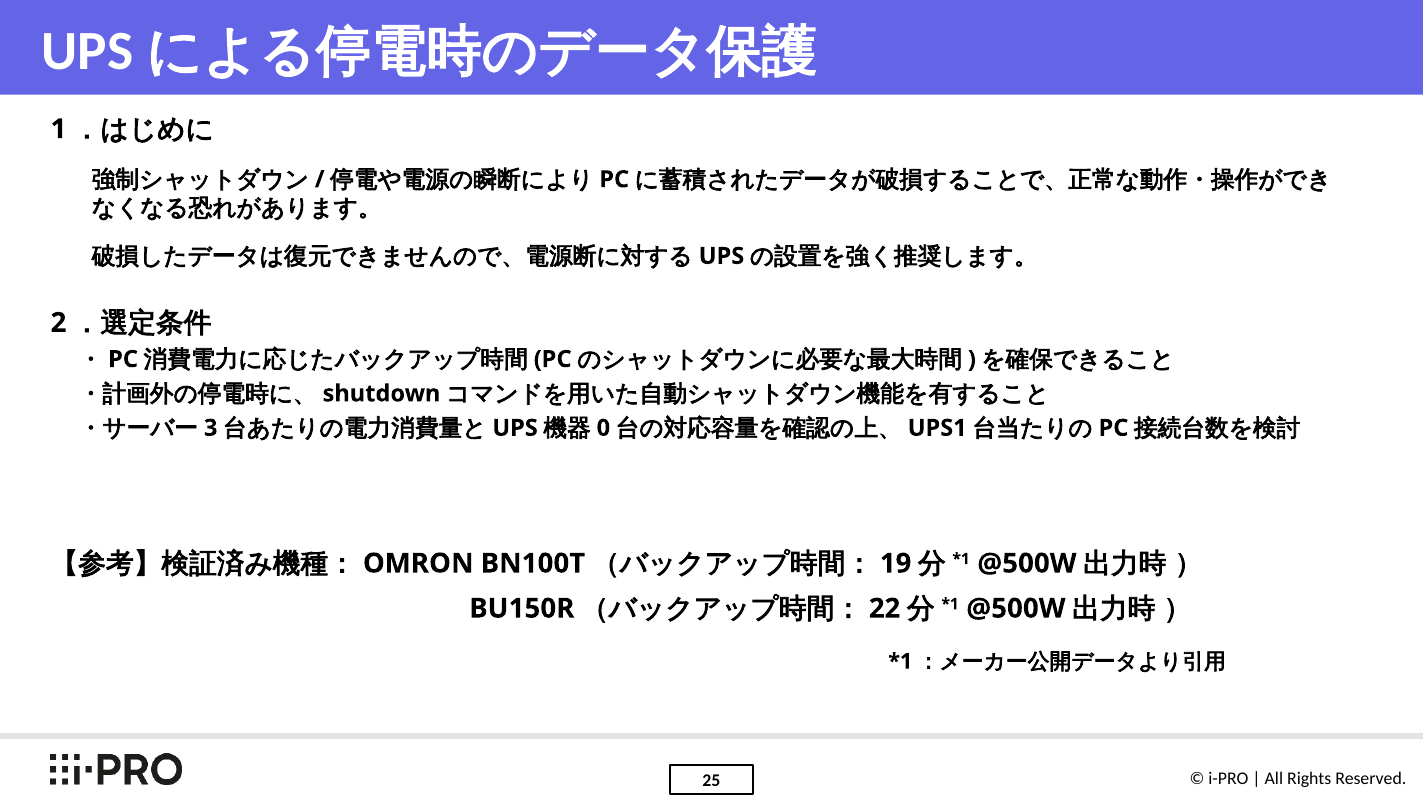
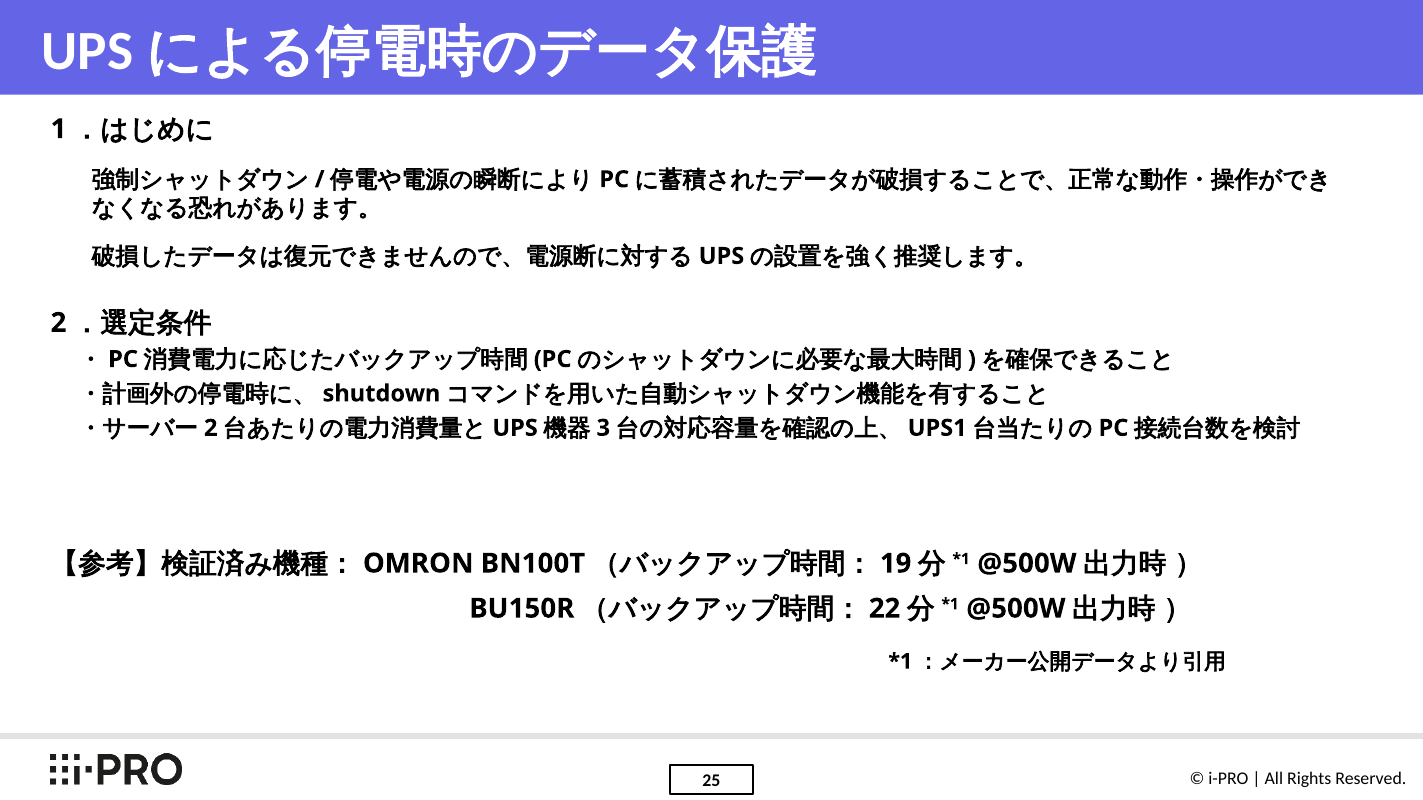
3 at (211, 428): 3 -> 2
0: 0 -> 3
